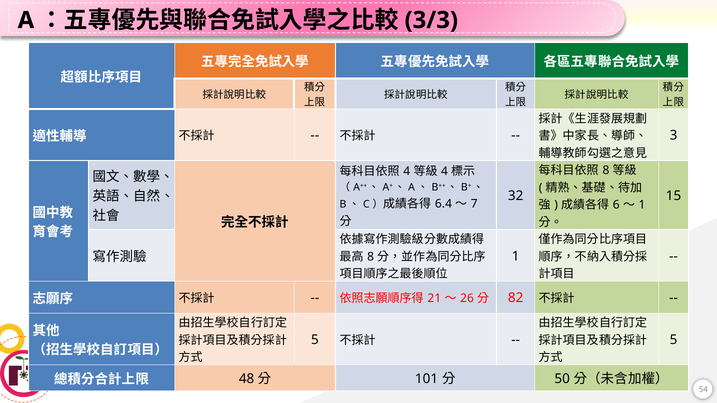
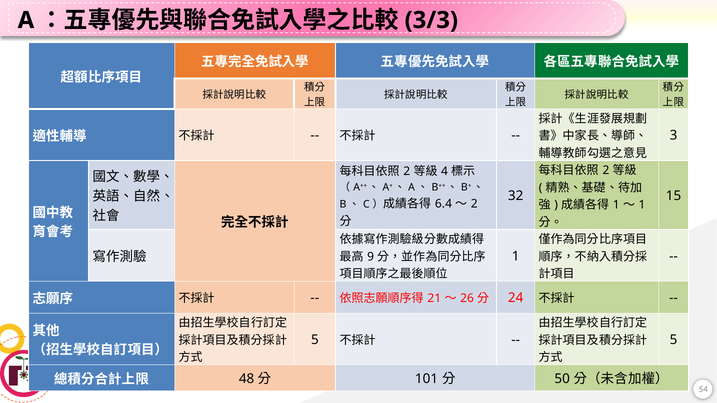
8 at (606, 170): 8 -> 2
4 at (407, 172): 4 -> 2
6 at (616, 205): 6 -> 1
7 at (474, 204): 7 -> 2
8 at (371, 257): 8 -> 9
82: 82 -> 24
